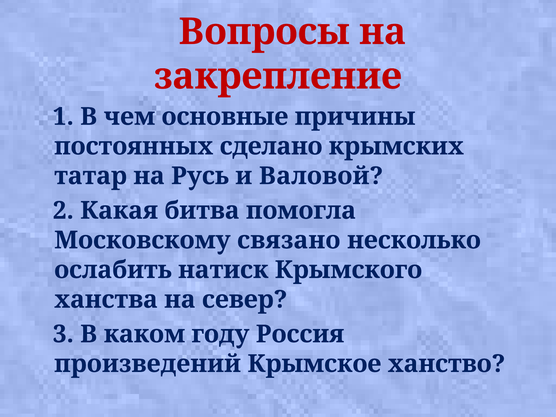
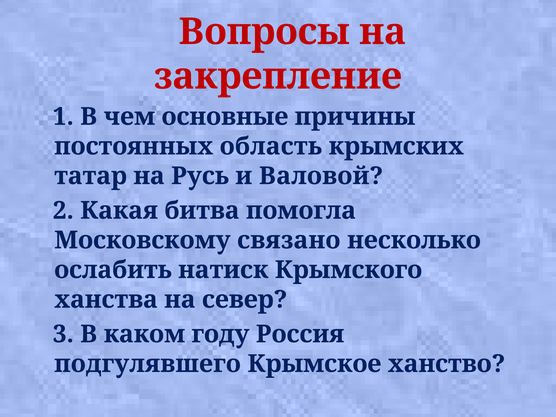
сделано: сделано -> область
произведений: произведений -> подгулявшего
